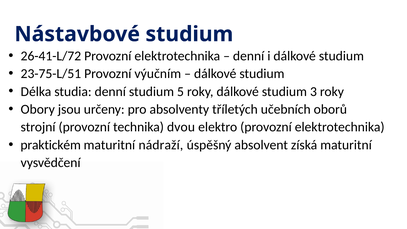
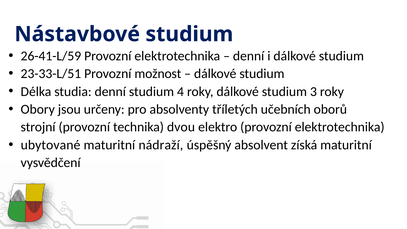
26-41-L/72: 26-41-L/72 -> 26-41-L/59
23-75-L/51: 23-75-L/51 -> 23-33-L/51
výučním: výučním -> možnost
5: 5 -> 4
praktickém: praktickém -> ubytované
